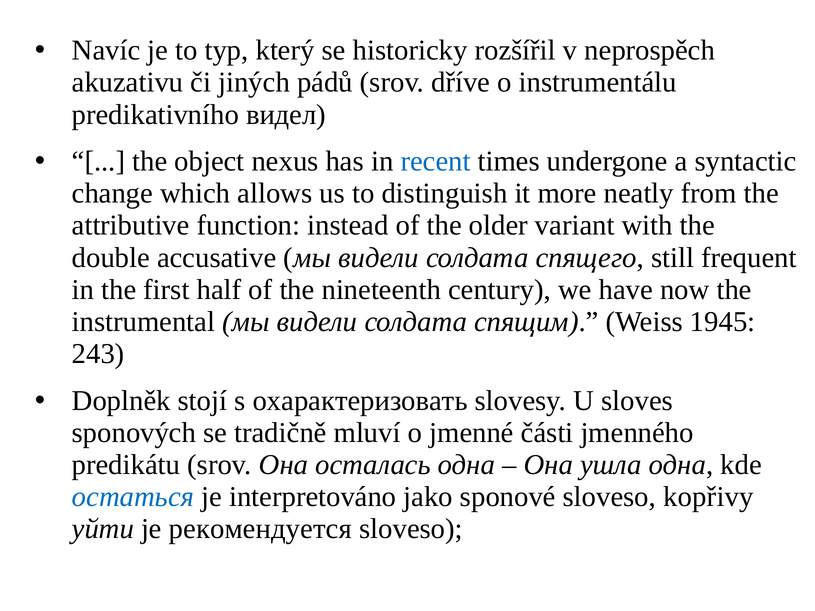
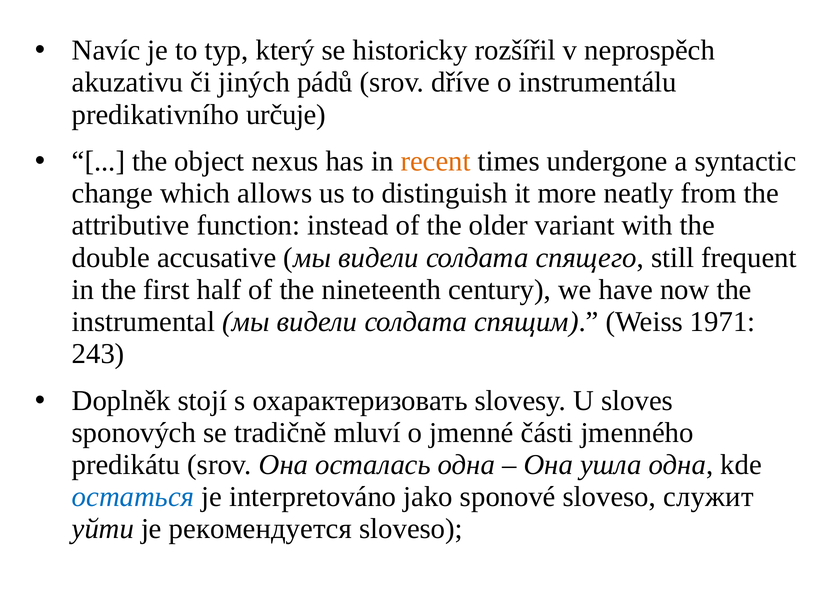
видел: видел -> určuje
recent colour: blue -> orange
1945: 1945 -> 1971
kopřivy: kopřivy -> служит
